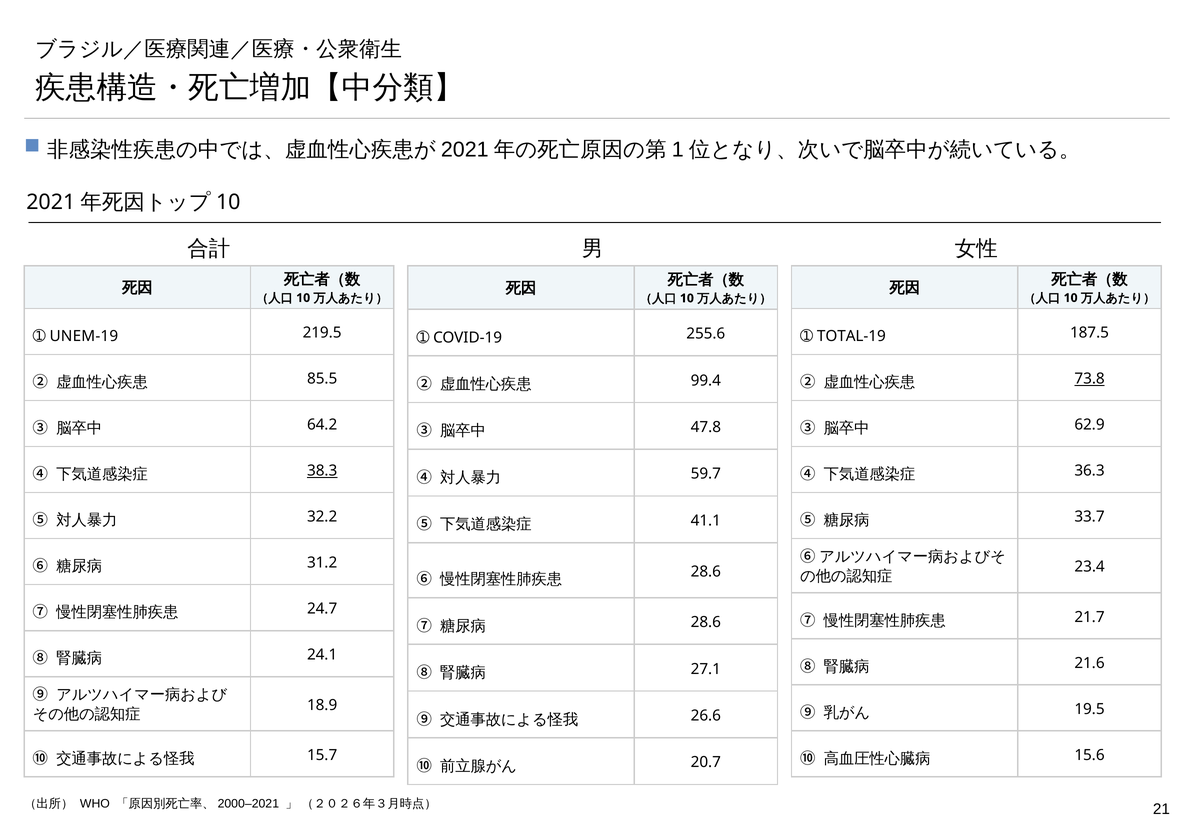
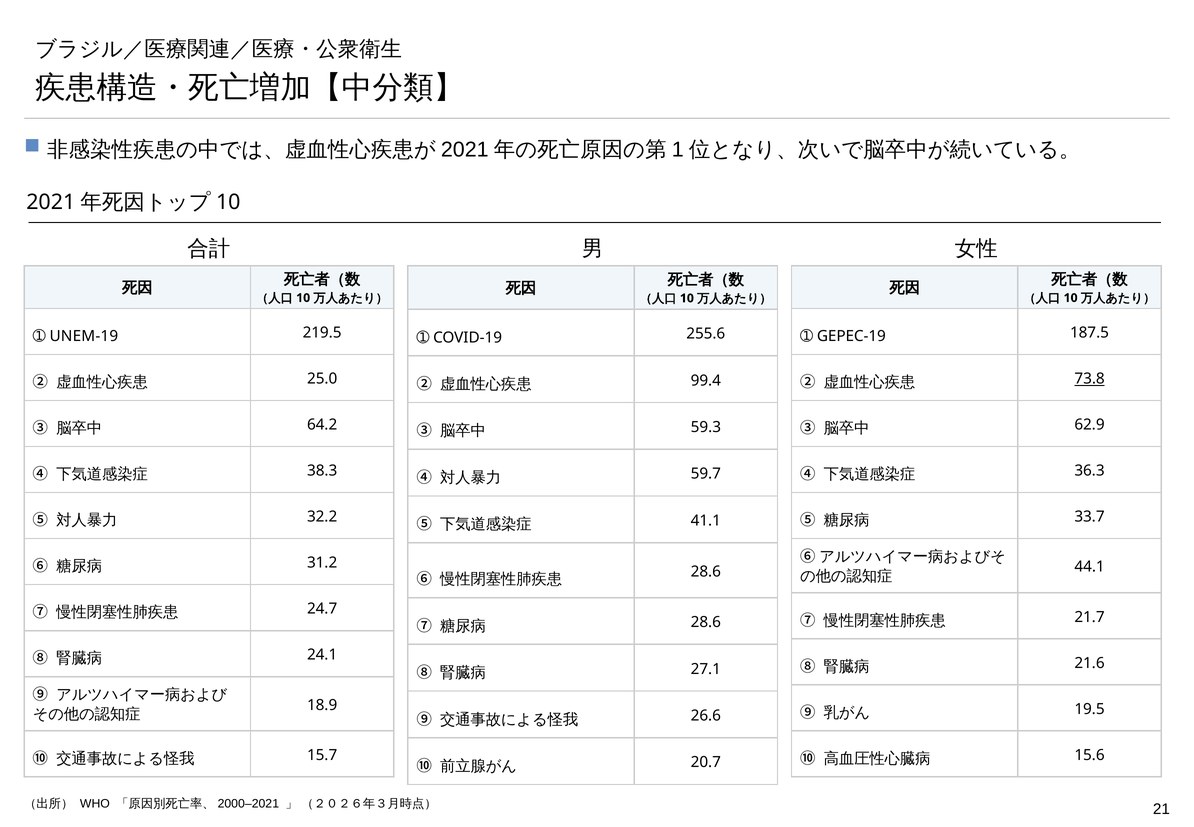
TOTAL-19: TOTAL-19 -> GEPEC-19
85.5: 85.5 -> 25.0
47.8: 47.8 -> 59.3
38.3 underline: present -> none
23.4: 23.4 -> 44.1
